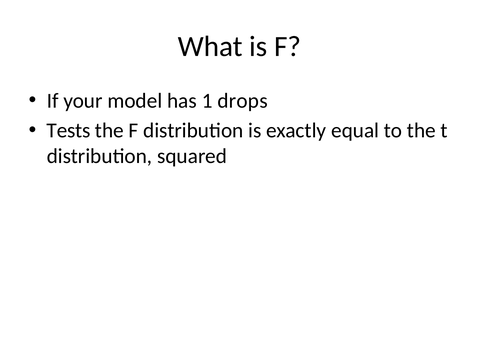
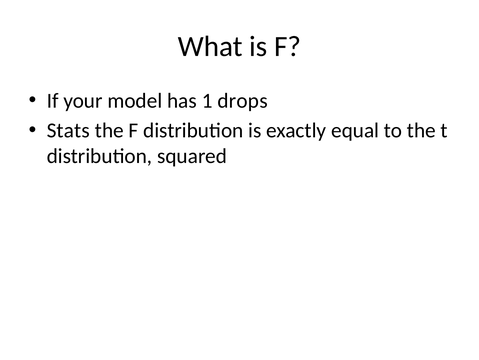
Tests: Tests -> Stats
